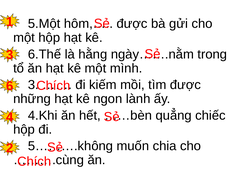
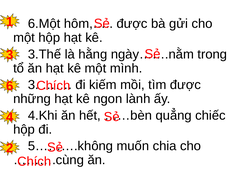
5.Một: 5.Một -> 6.Một
6.Thế: 6.Thế -> 3.Thế
